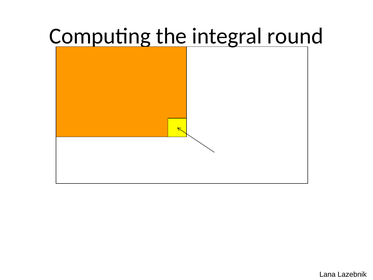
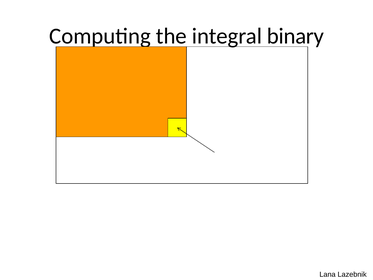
round: round -> binary
